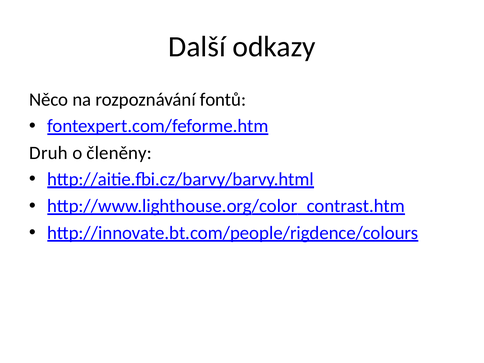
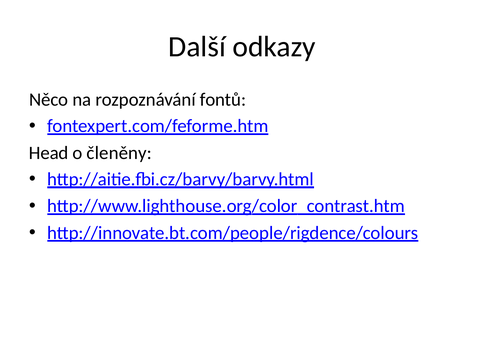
Druh: Druh -> Head
